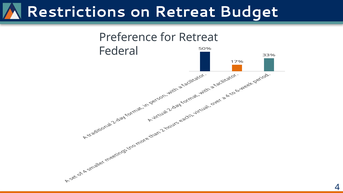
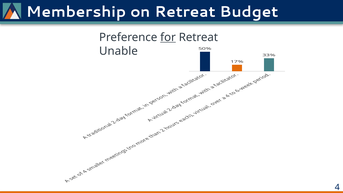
Restrictions: Restrictions -> Membership
for underline: none -> present
Federal: Federal -> Unable
